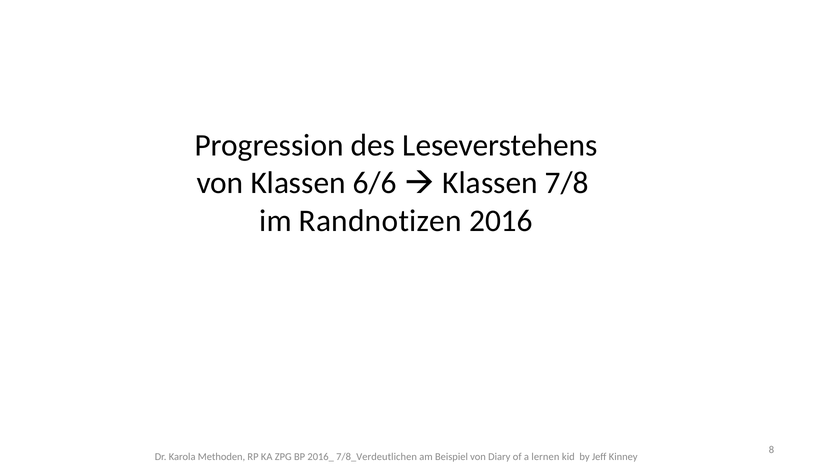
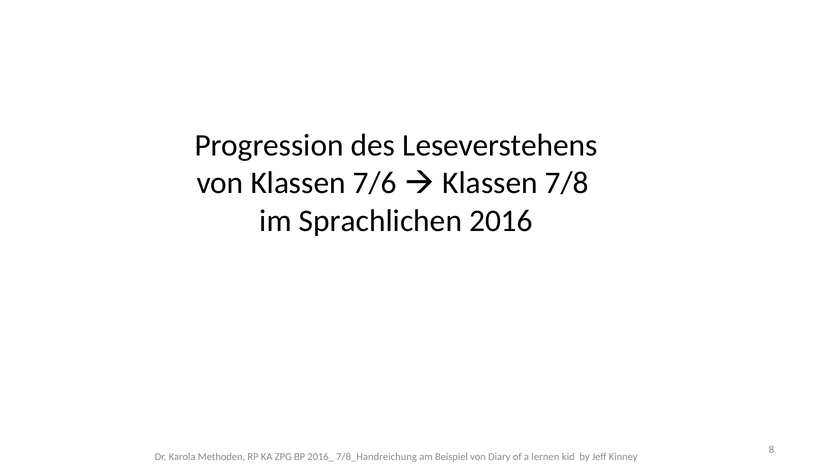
6/6: 6/6 -> 7/6
Randnotizen: Randnotizen -> Sprachlichen
7/8_Verdeutlichen: 7/8_Verdeutlichen -> 7/8_Handreichung
